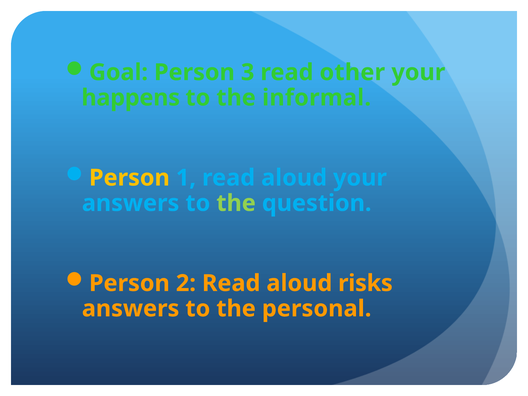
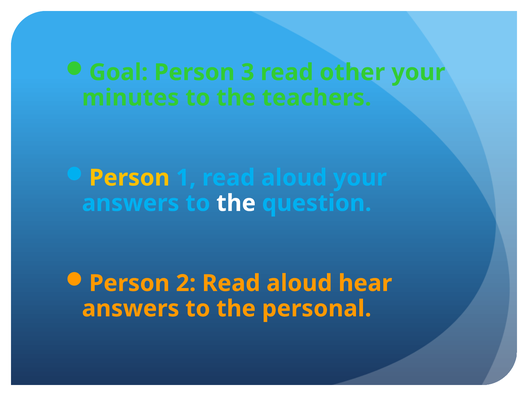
happens: happens -> minutes
informal: informal -> teachers
the at (236, 203) colour: light green -> white
risks: risks -> hear
